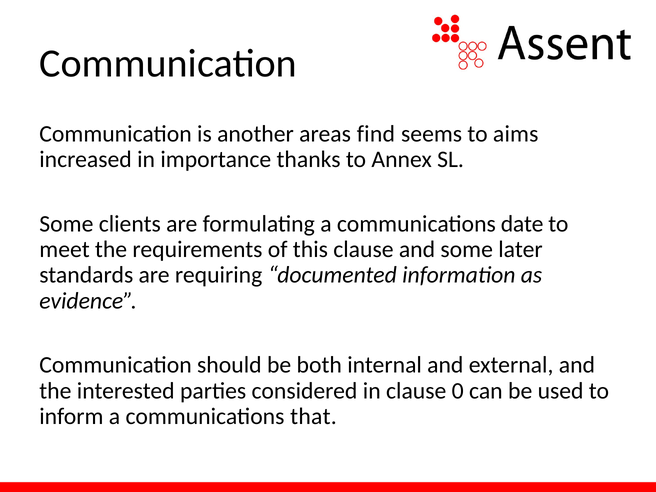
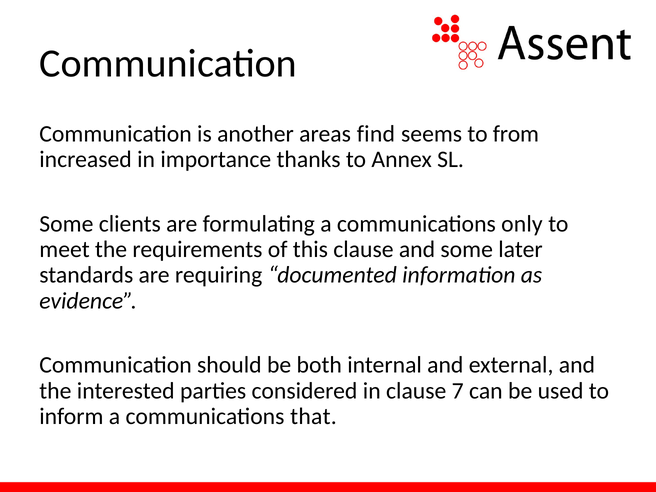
aims: aims -> from
date: date -> only
0: 0 -> 7
